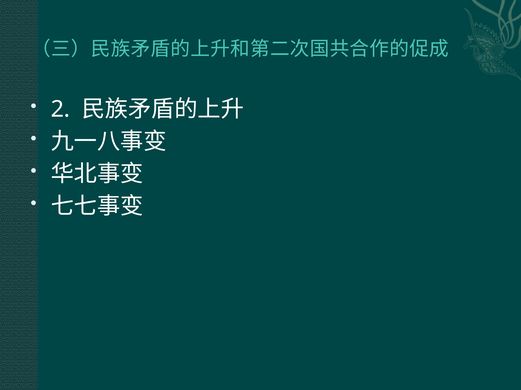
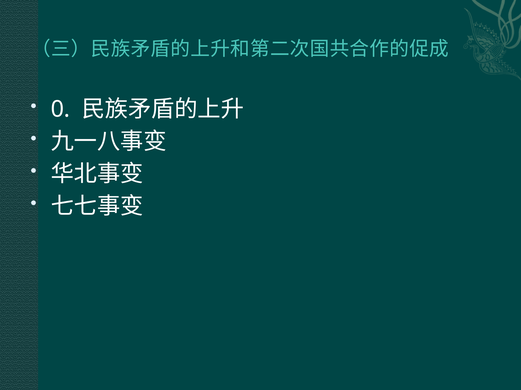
2: 2 -> 0
